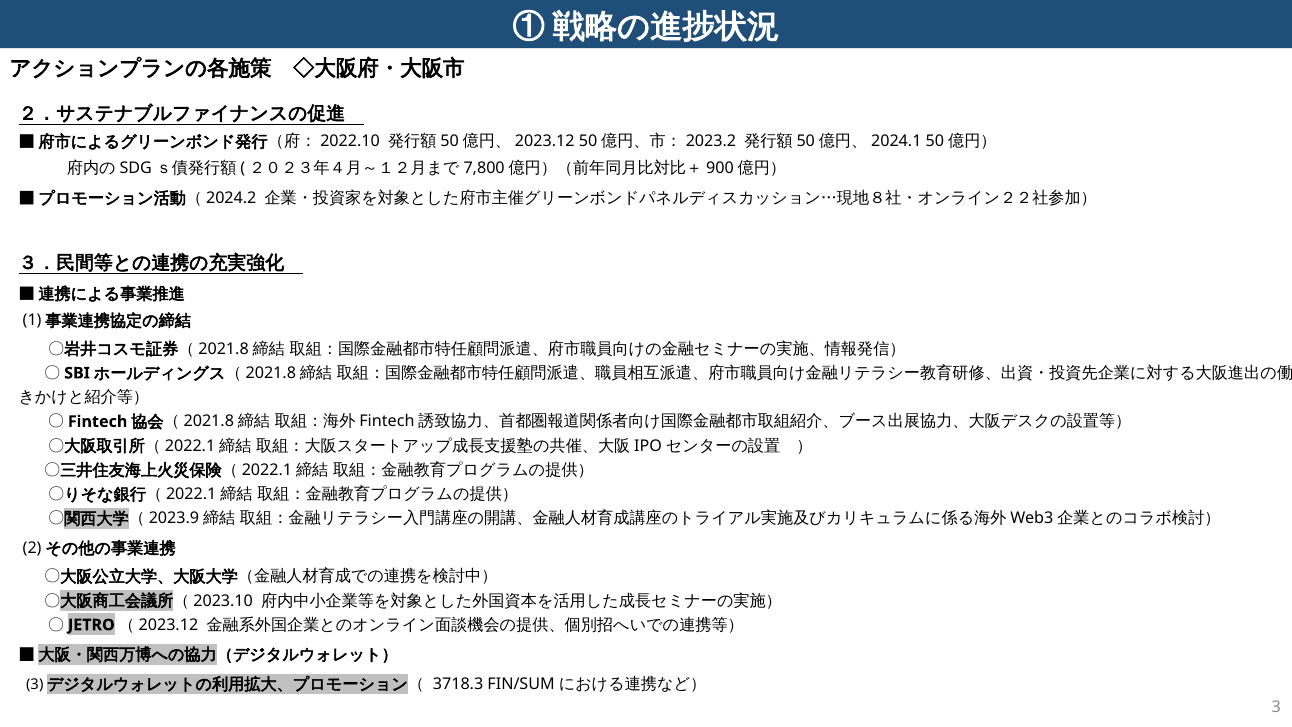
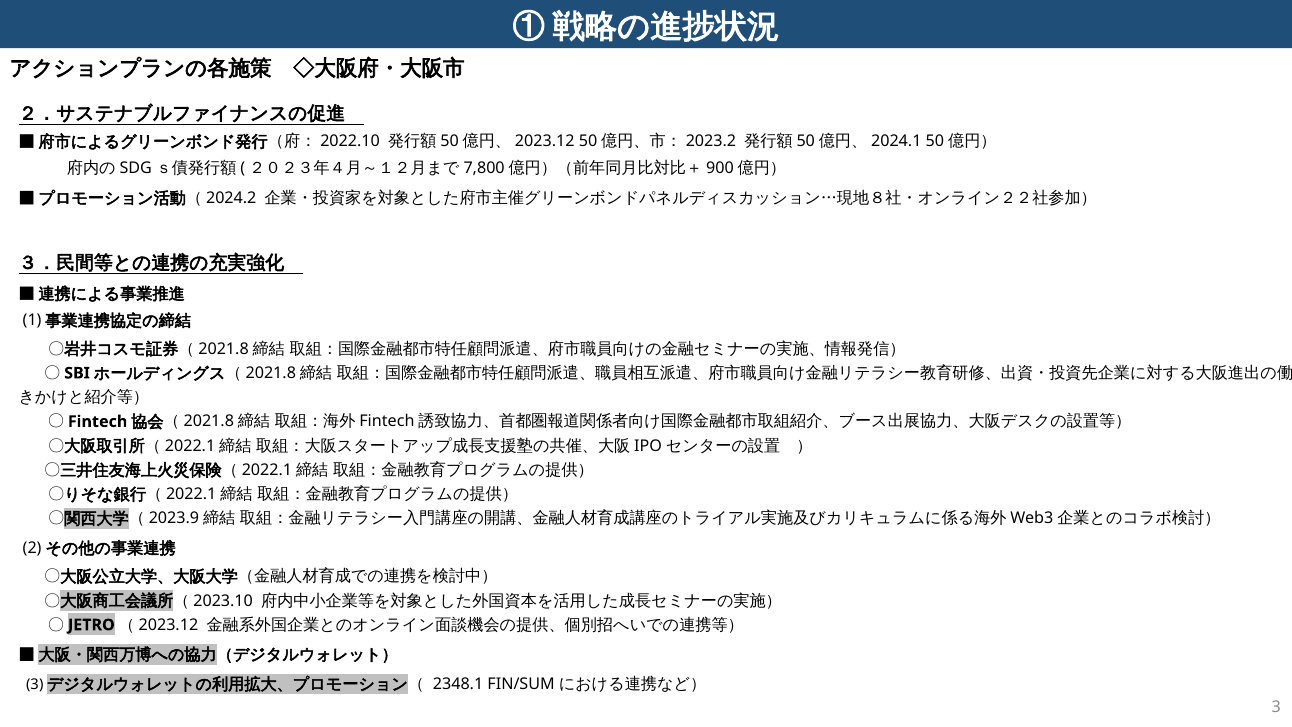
3718.3: 3718.3 -> 2348.1
